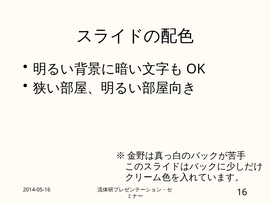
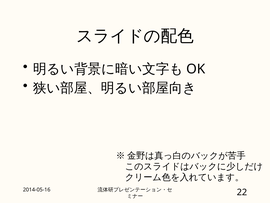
16: 16 -> 22
